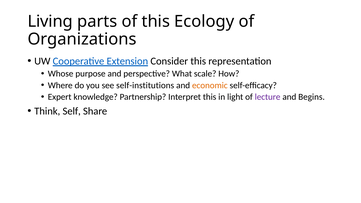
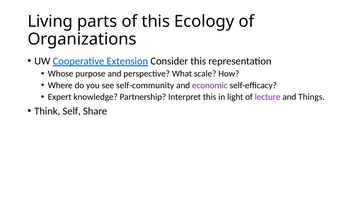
self-institutions: self-institutions -> self-community
economic colour: orange -> purple
Begins: Begins -> Things
